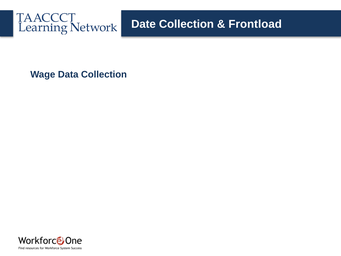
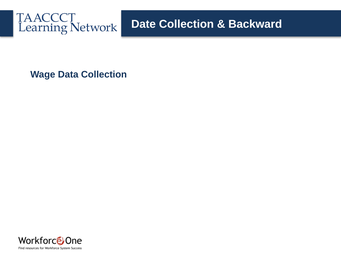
Frontload: Frontload -> Backward
